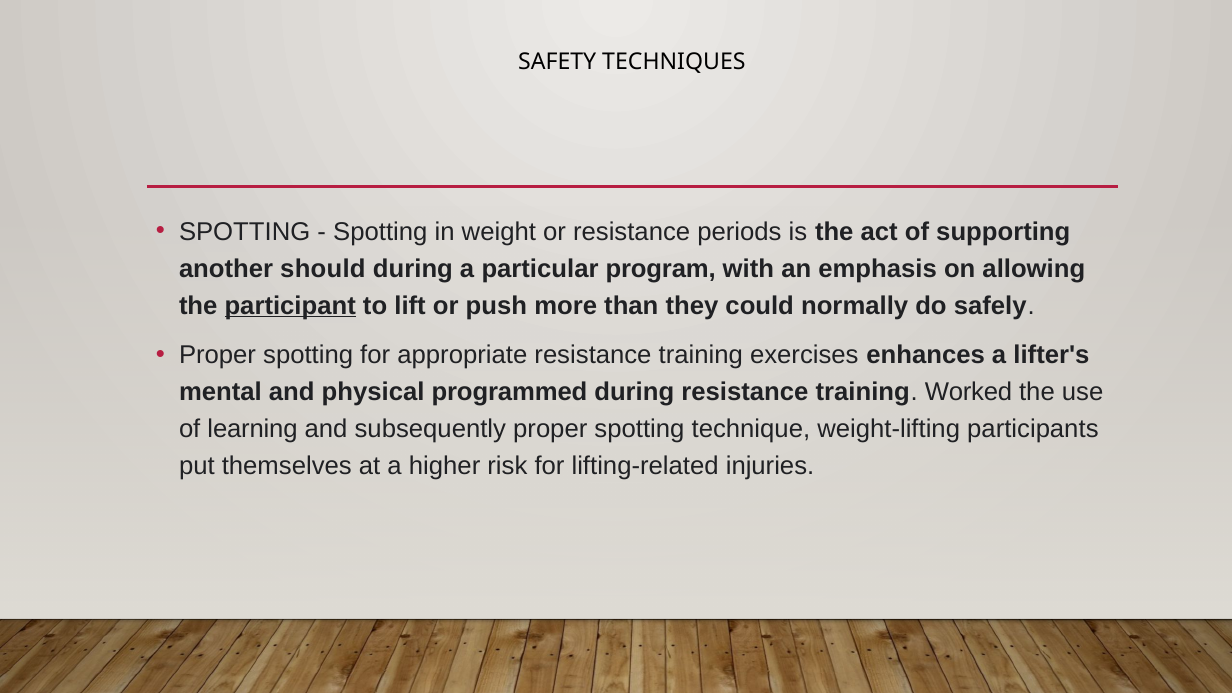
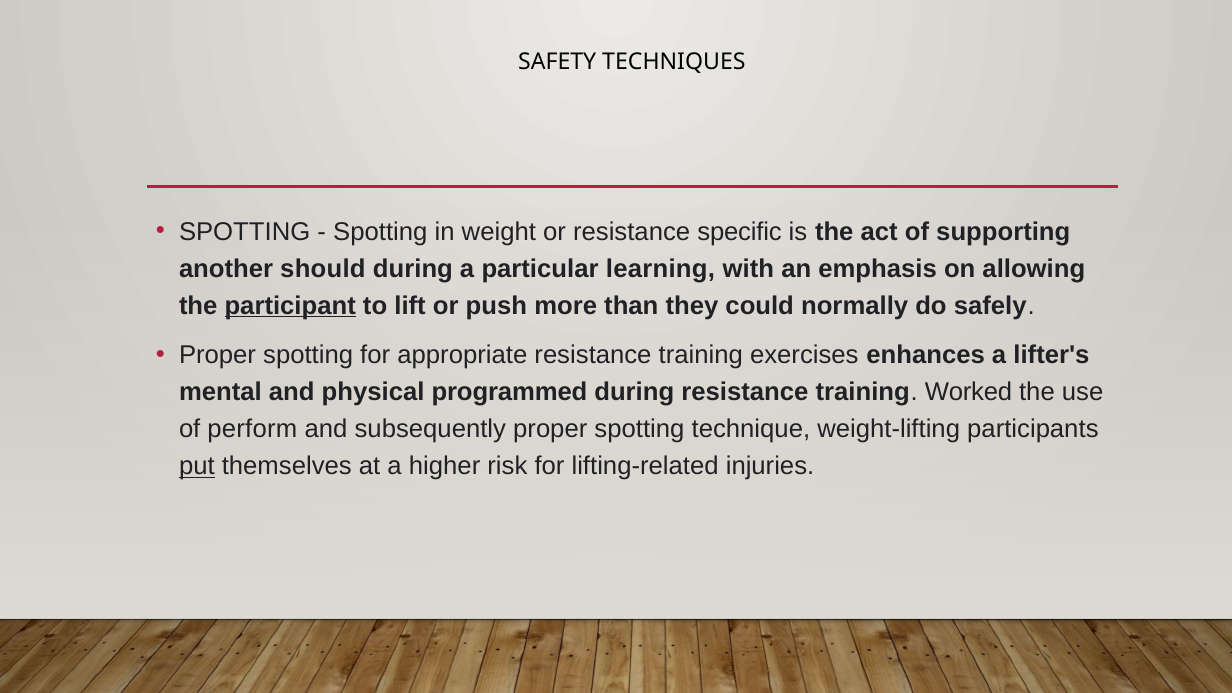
periods: periods -> specific
program: program -> learning
learning: learning -> perform
put underline: none -> present
